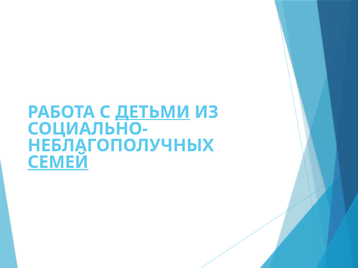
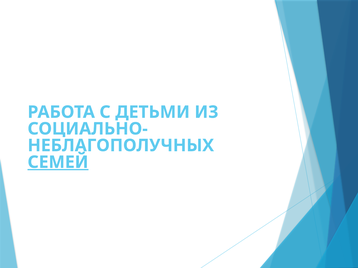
ДЕТЬМИ underline: present -> none
